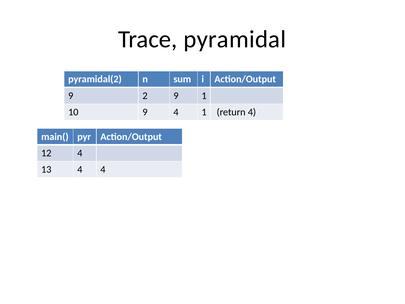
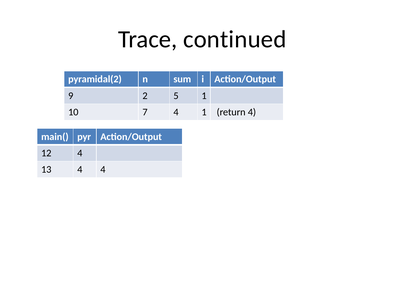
pyramidal: pyramidal -> continued
2 9: 9 -> 5
10 9: 9 -> 7
